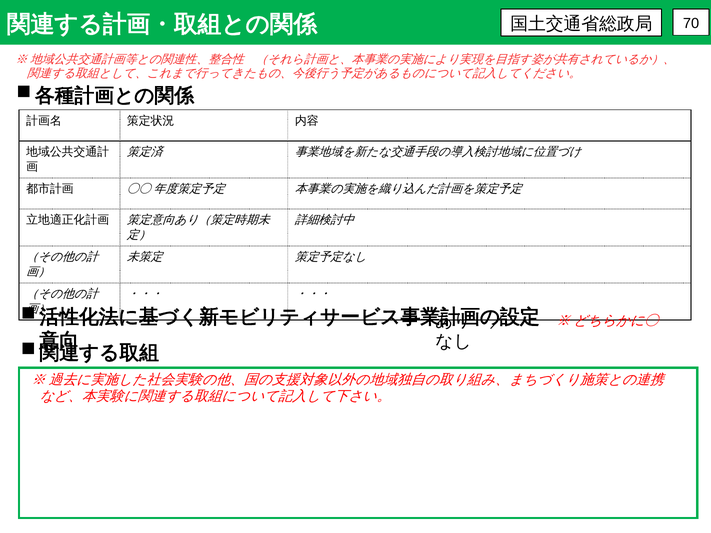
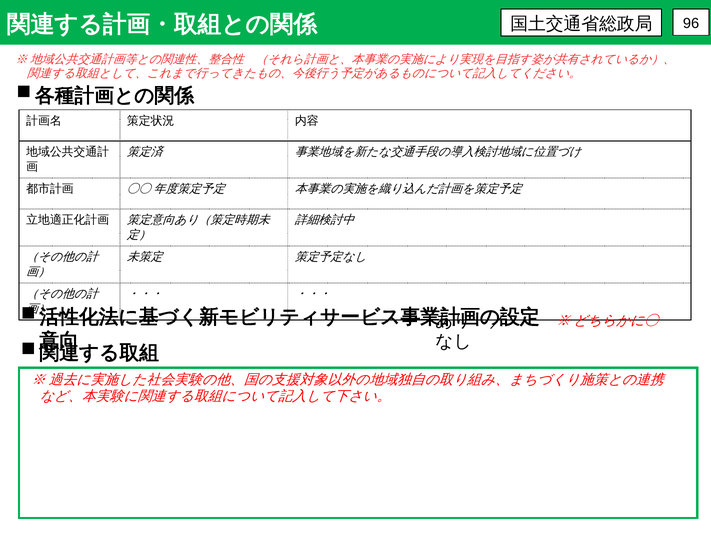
70: 70 -> 96
